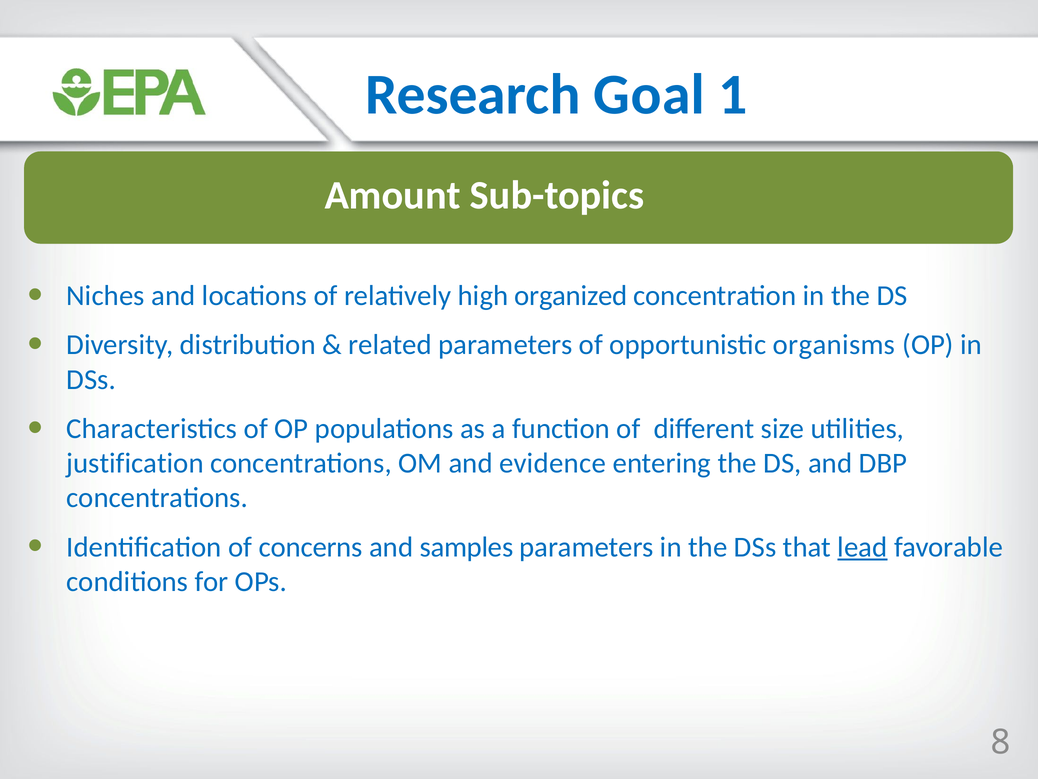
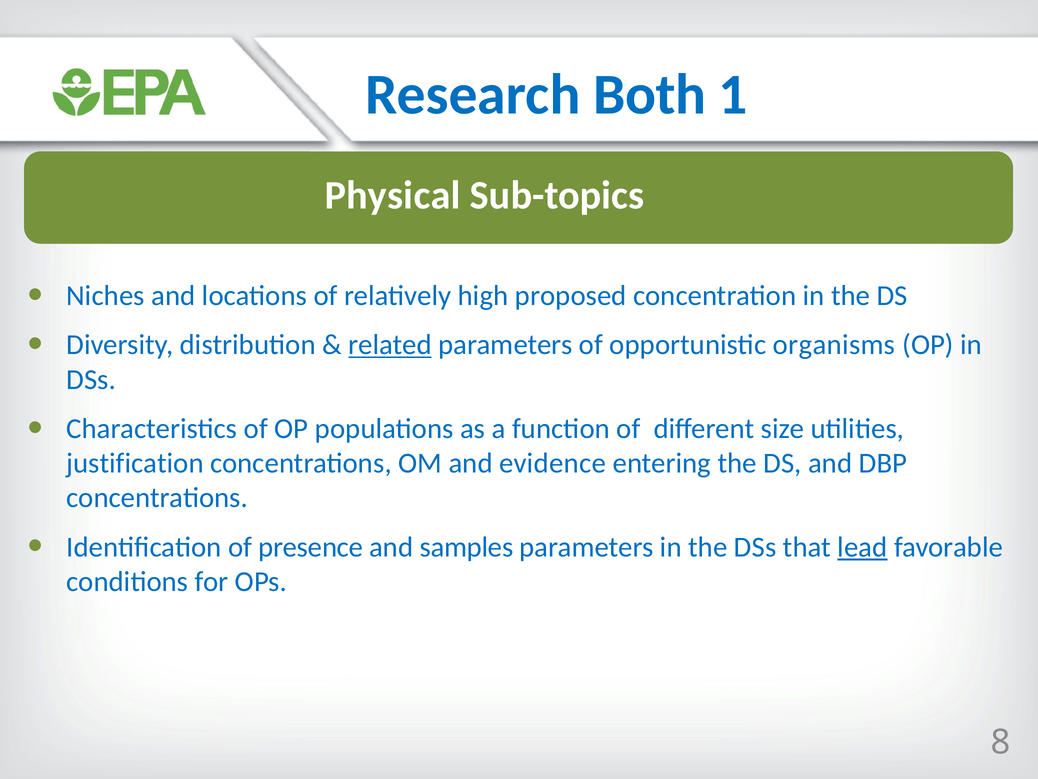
Goal: Goal -> Both
Amount: Amount -> Physical
organized: organized -> proposed
related underline: none -> present
concerns: concerns -> presence
